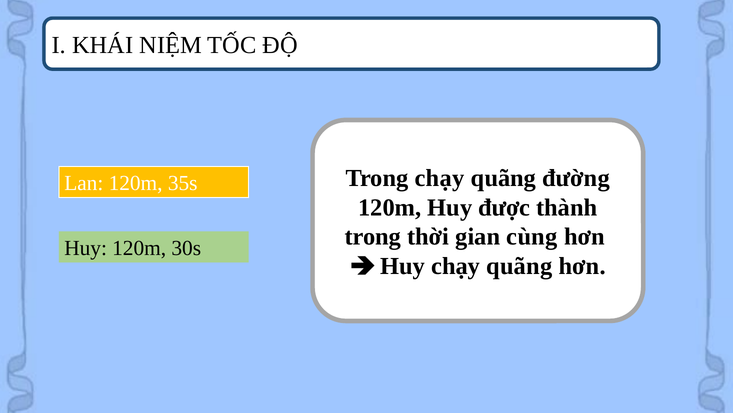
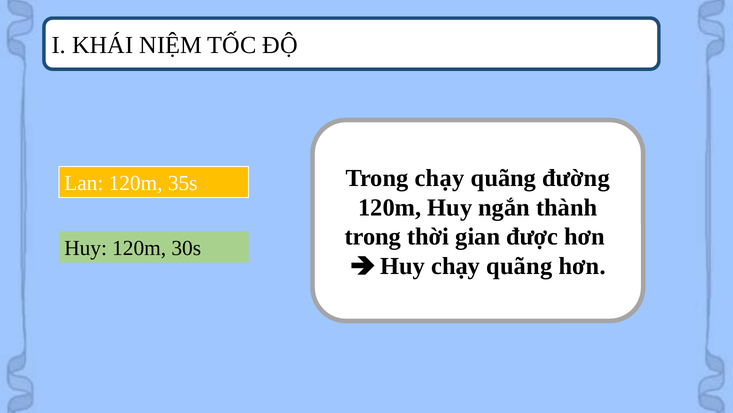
được: được -> ngắn
cùng: cùng -> được
